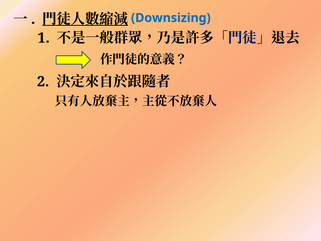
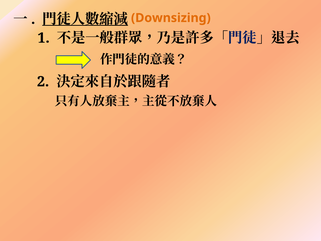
Downsizing colour: blue -> orange
